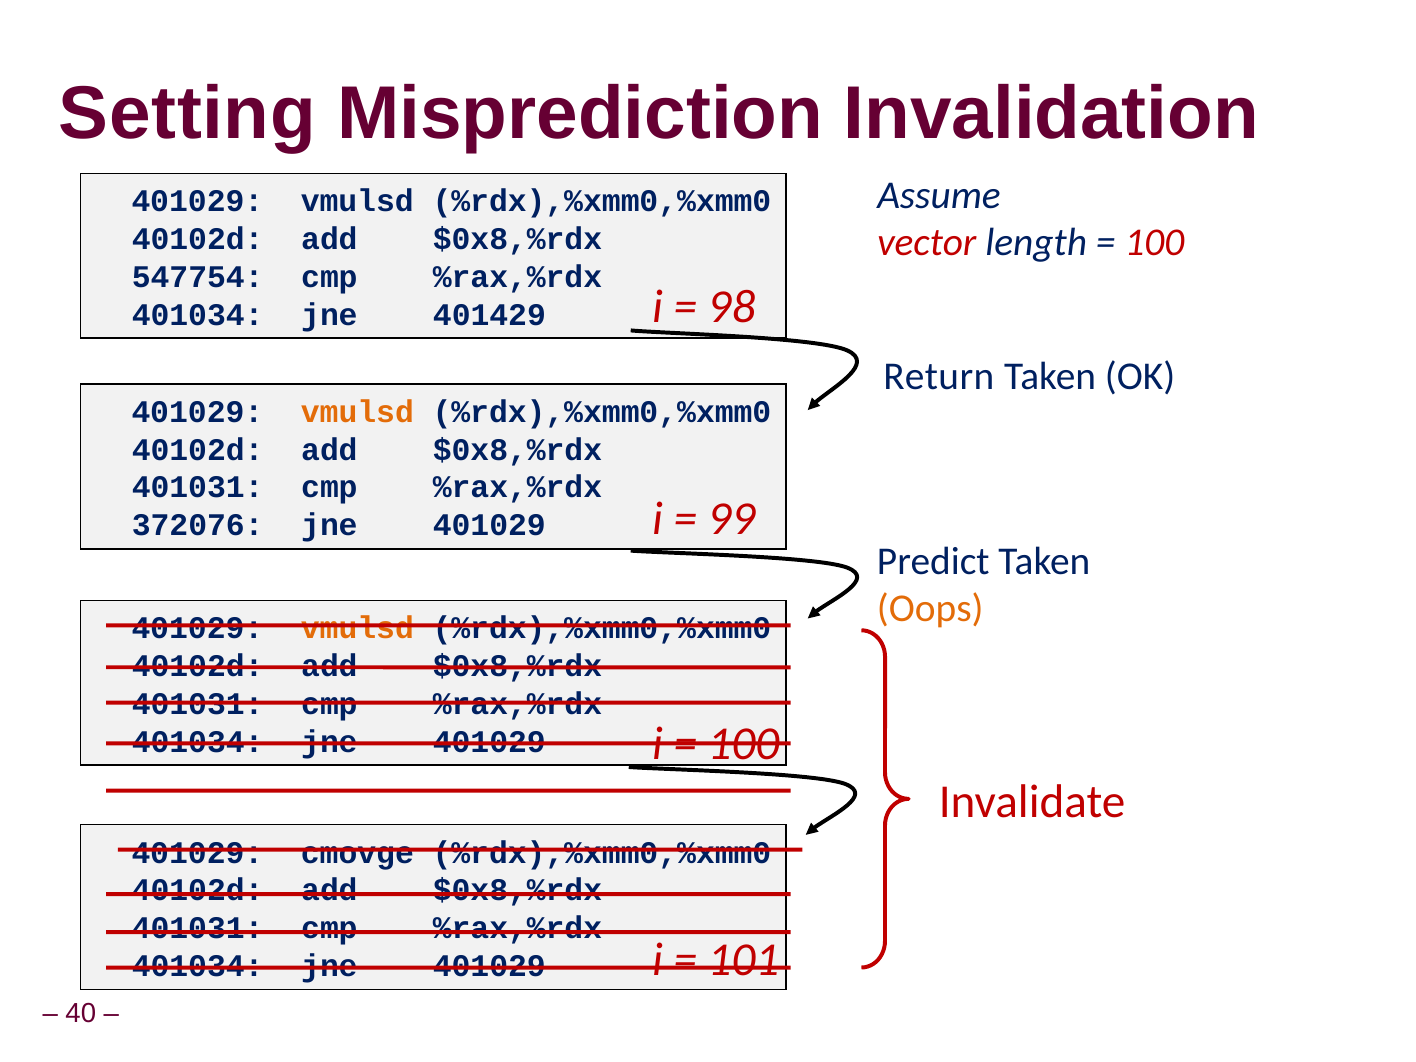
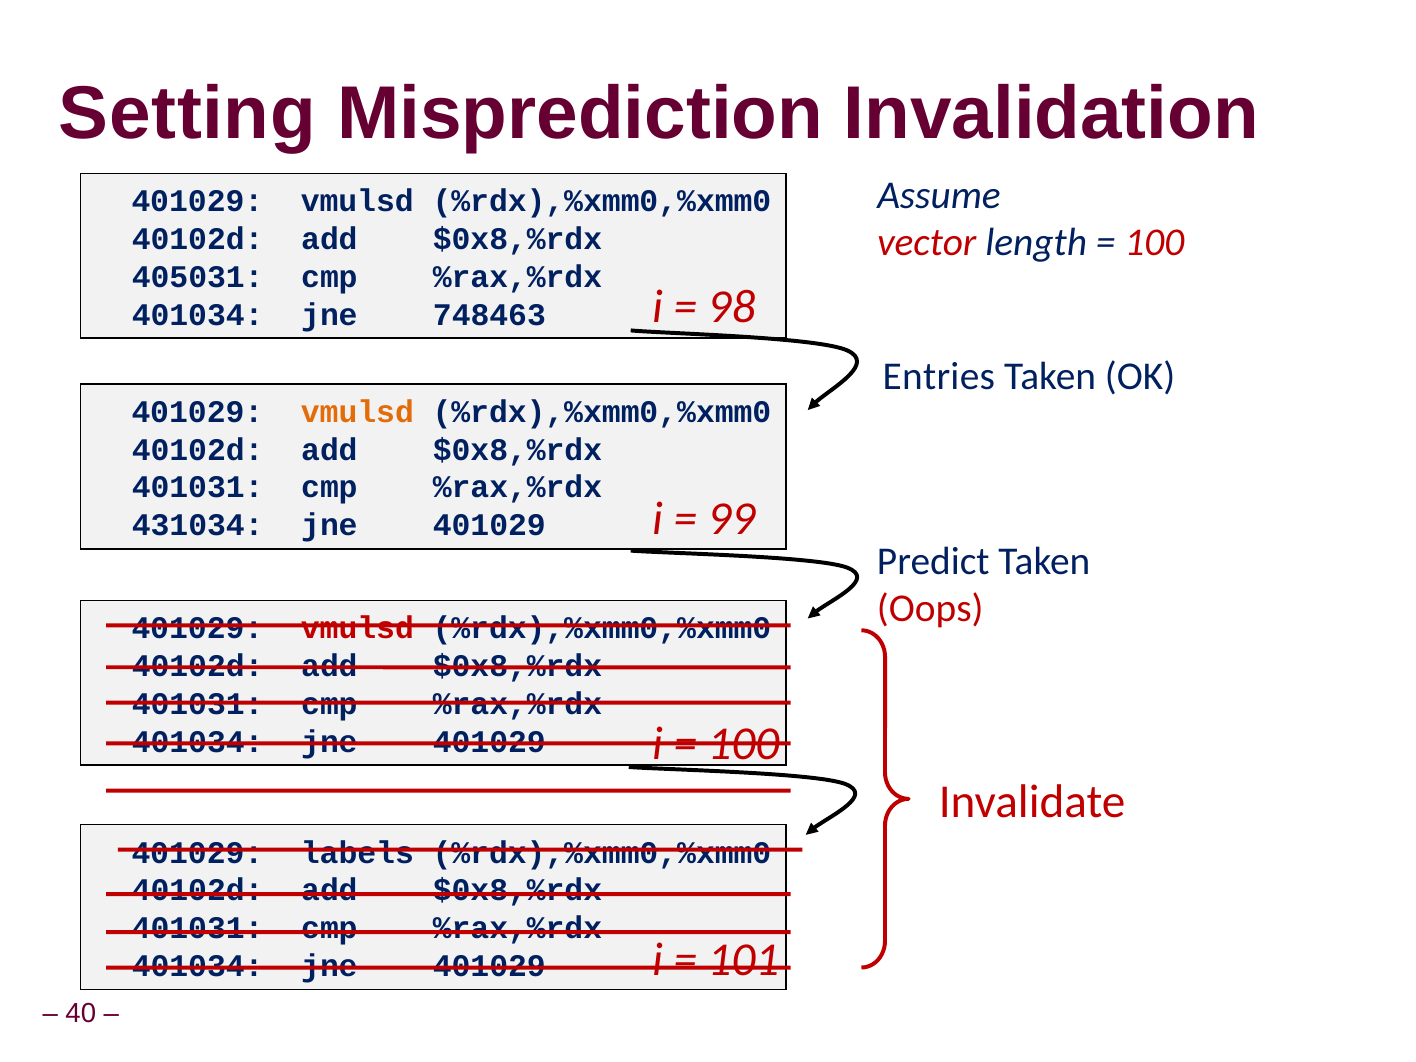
547754: 547754 -> 405031
401429: 401429 -> 748463
Return: Return -> Entries
372076: 372076 -> 431034
Oops colour: orange -> red
vmulsd at (357, 628) colour: orange -> red
cmovge: cmovge -> labels
